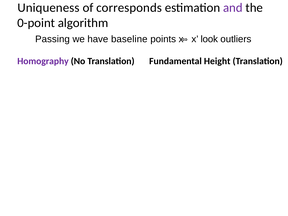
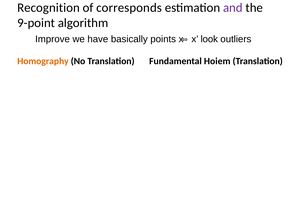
Uniqueness: Uniqueness -> Recognition
0-point: 0-point -> 9-point
Passing: Passing -> Improve
baseline: baseline -> basically
Homography colour: purple -> orange
Height: Height -> Hoiem
